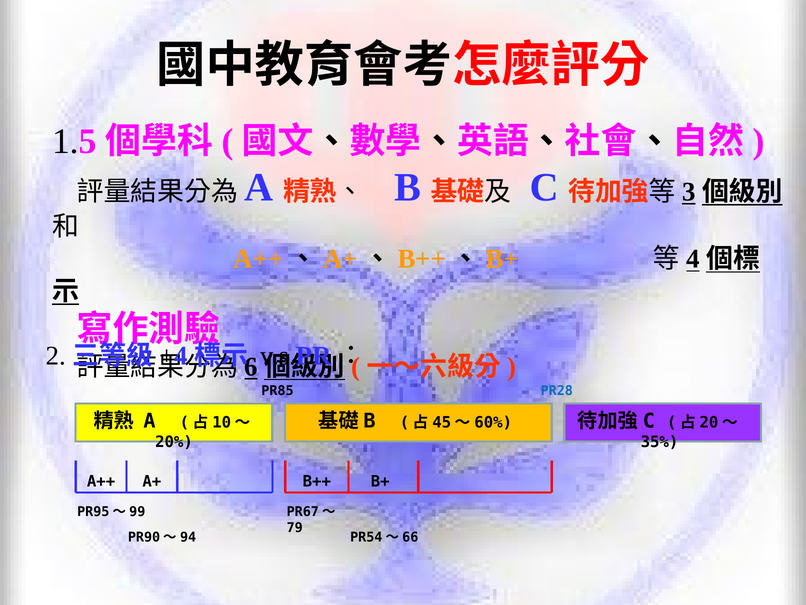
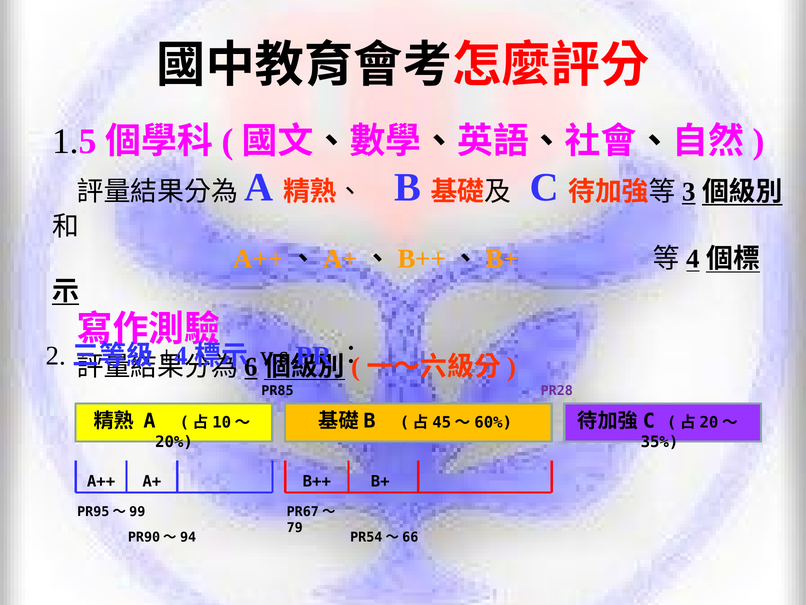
PR28 colour: blue -> purple
